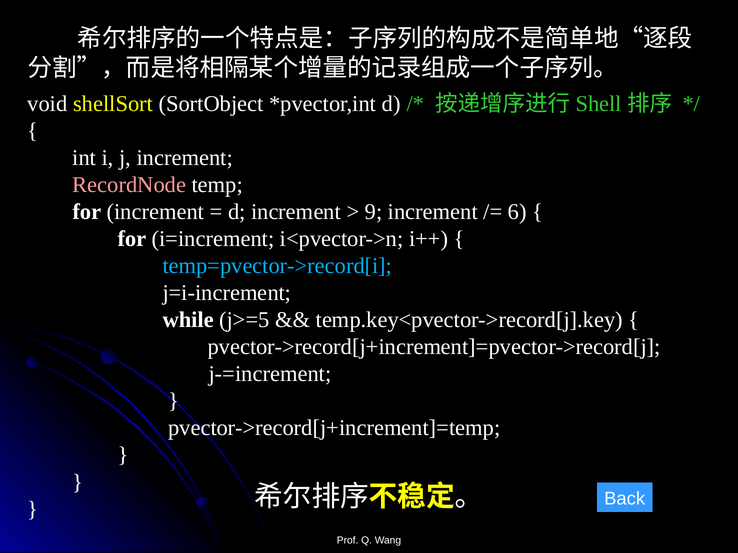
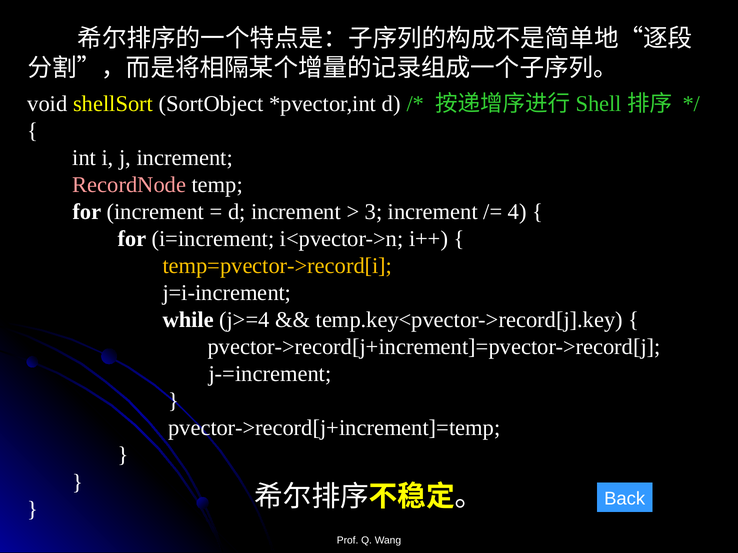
9: 9 -> 3
6: 6 -> 4
temp=pvector->record[i colour: light blue -> yellow
j>=5: j>=5 -> j>=4
